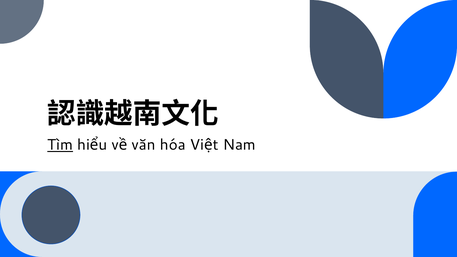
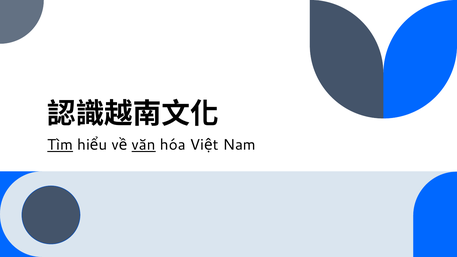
văn underline: none -> present
